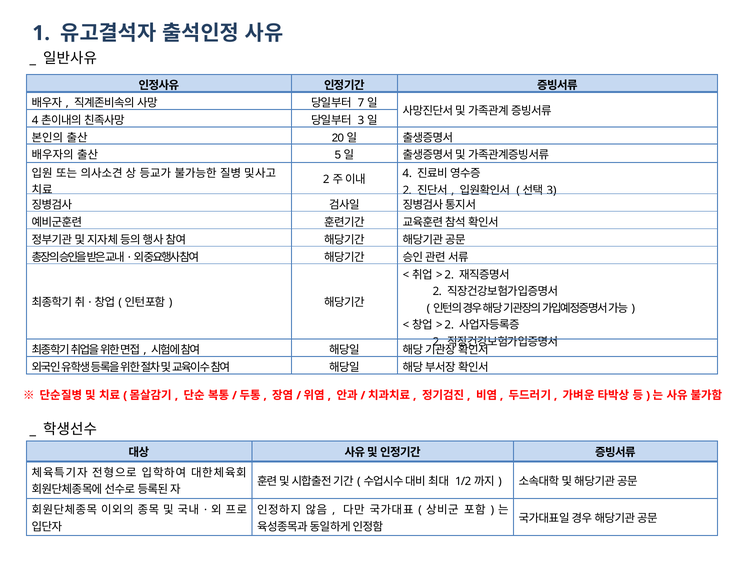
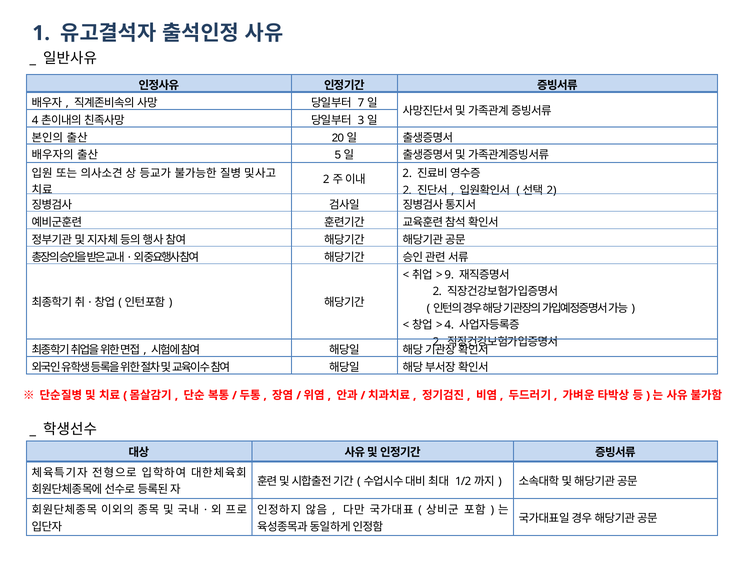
4 at (407, 173): 4 -> 2
3 at (552, 190): 3 -> 2
2 at (449, 274): 2 -> 9
2 at (449, 325): 2 -> 4
